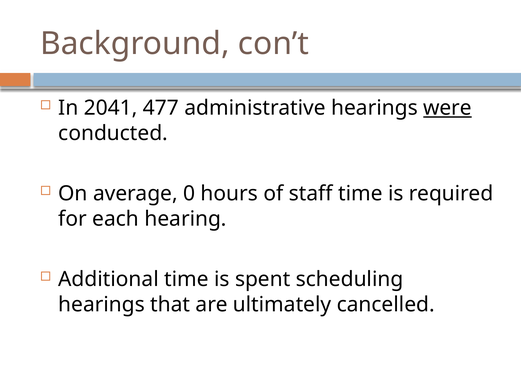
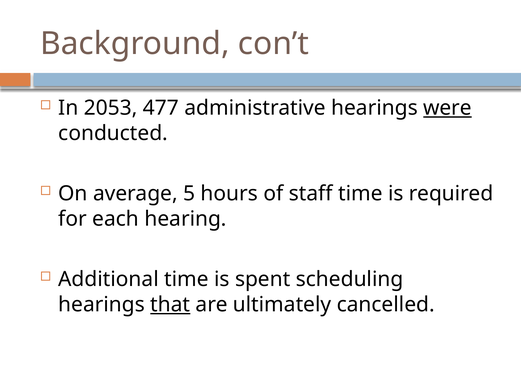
2041: 2041 -> 2053
0: 0 -> 5
that underline: none -> present
